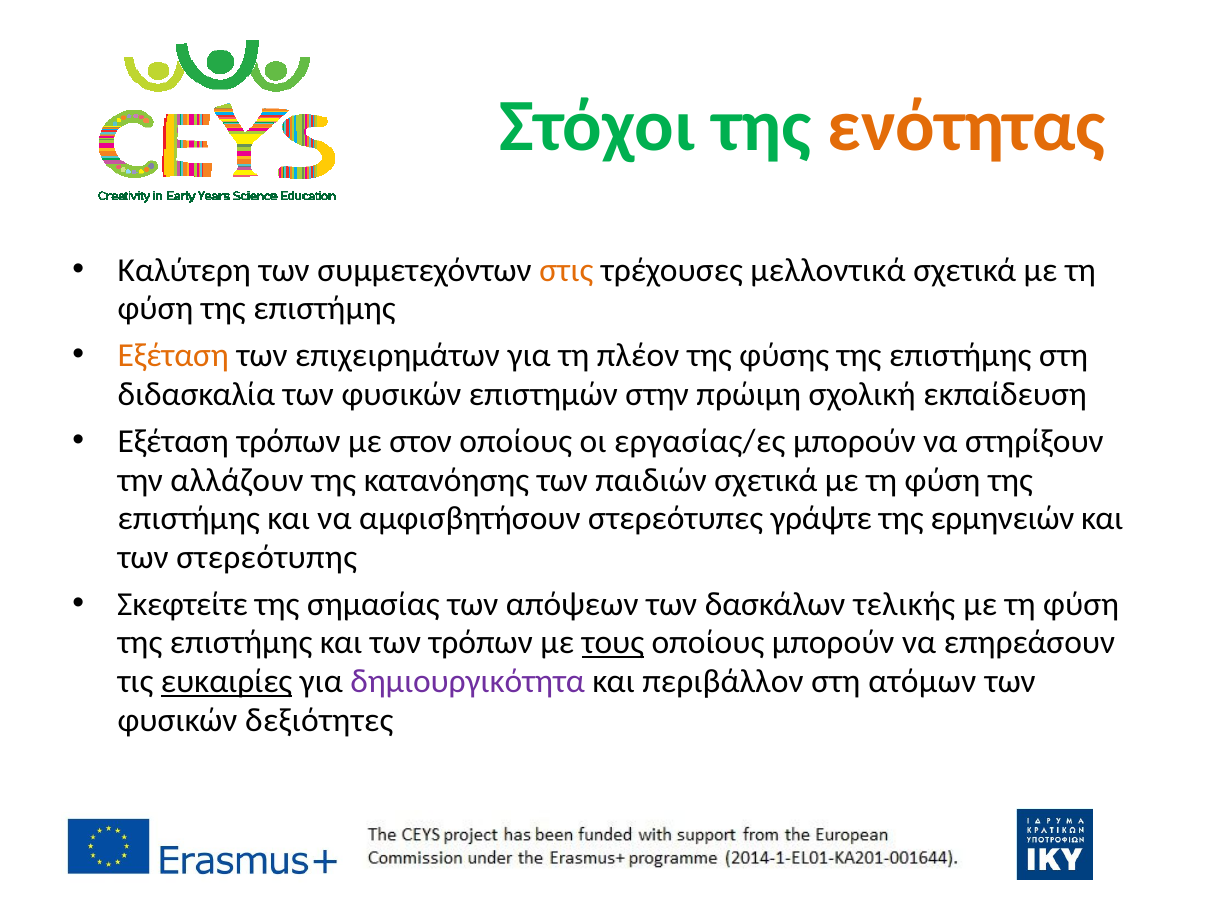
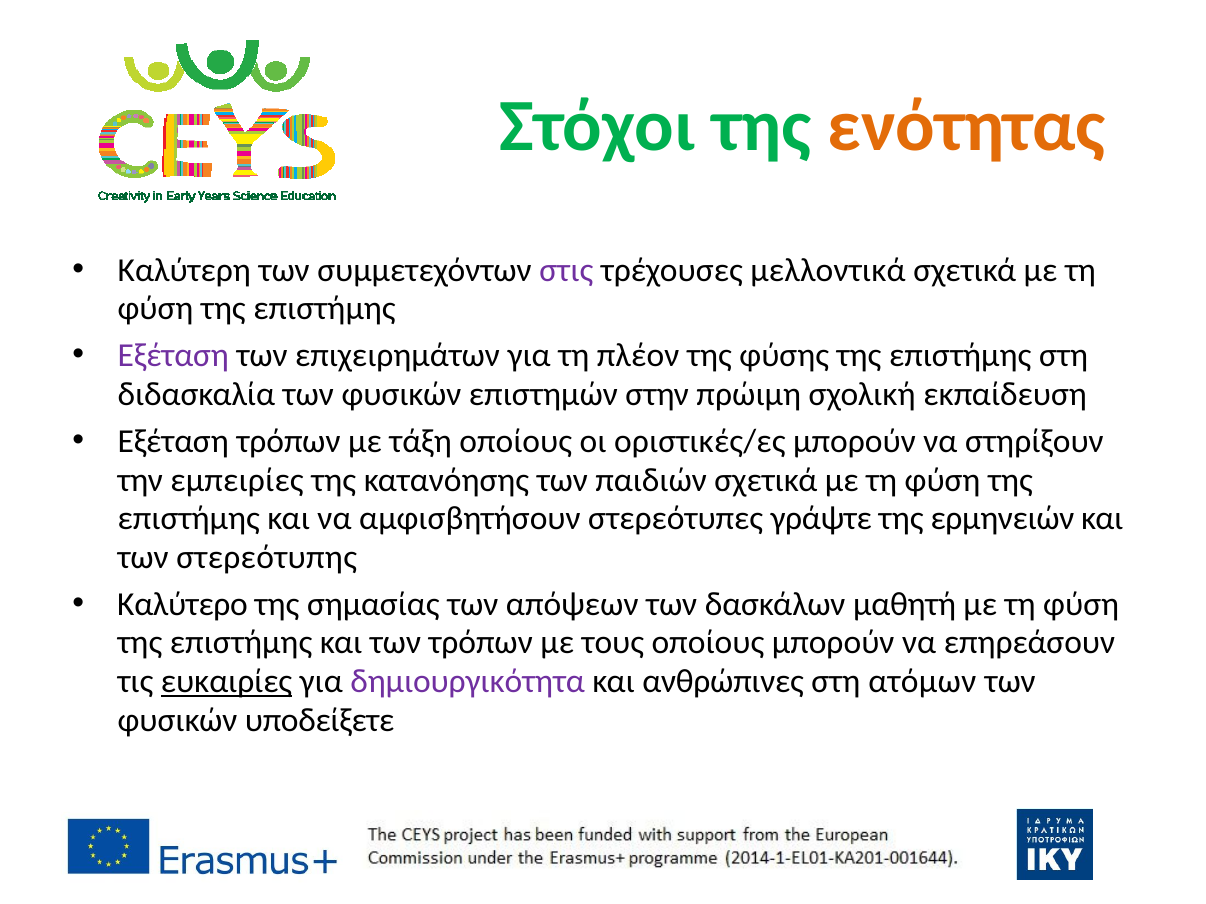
στις colour: orange -> purple
Εξέταση at (173, 356) colour: orange -> purple
στον: στον -> τάξη
εργασίας/ες: εργασίας/ες -> οριστικές/ες
αλλάζουν: αλλάζουν -> εμπειρίες
Σκεφτείτε: Σκεφτείτε -> Καλύτερο
τελικής: τελικής -> μαθητή
τους underline: present -> none
περιβάλλον: περιβάλλον -> ανθρώπινες
δεξιότητες: δεξιότητες -> υποδείξετε
